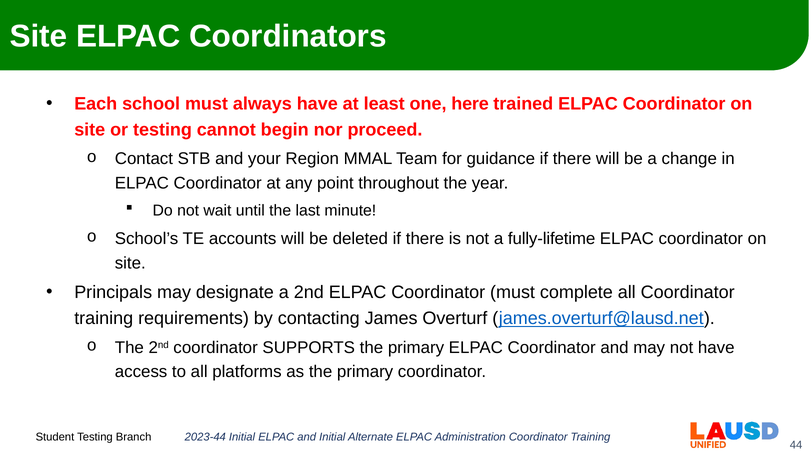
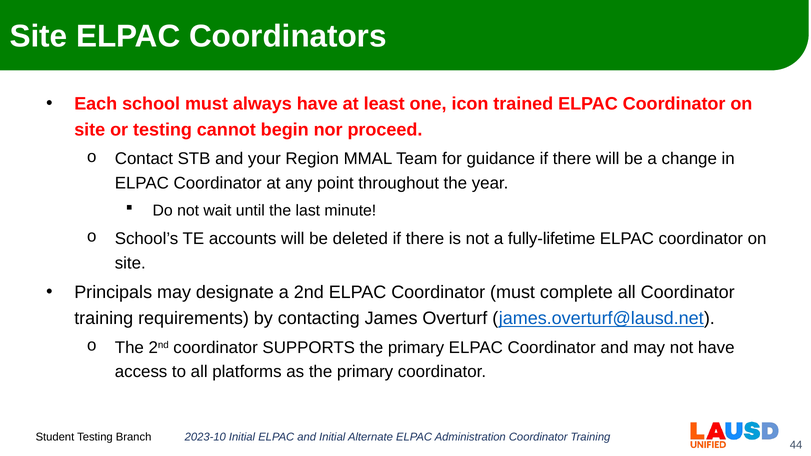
here: here -> icon
2023-44: 2023-44 -> 2023-10
